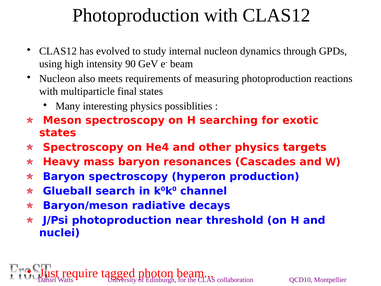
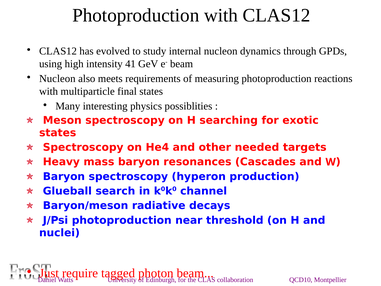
90: 90 -> 41
other physics: physics -> needed
